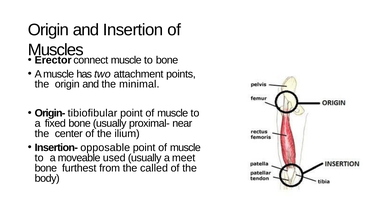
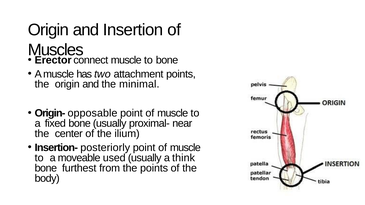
tibiofibular: tibiofibular -> opposable
opposable: opposable -> posteriorly
meet: meet -> think
the called: called -> points
